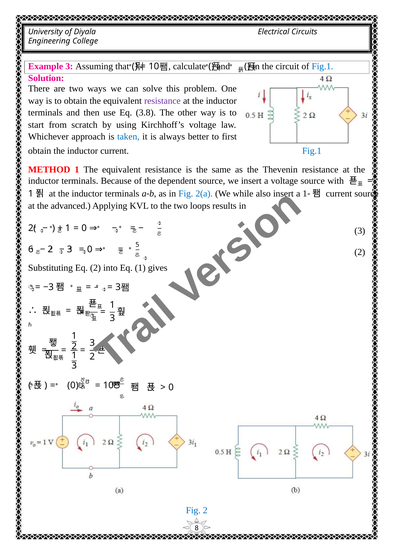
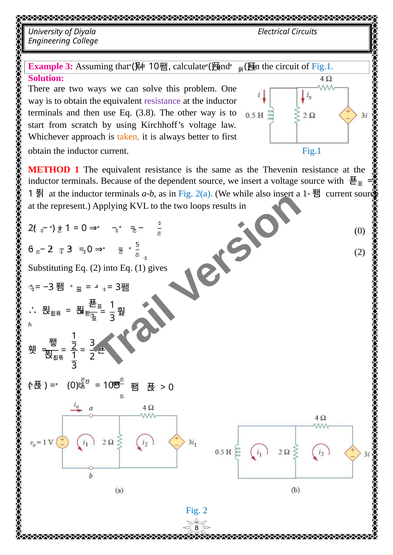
taken colour: blue -> orange
advanced: advanced -> represent
3 at (360, 231): 3 -> 0
